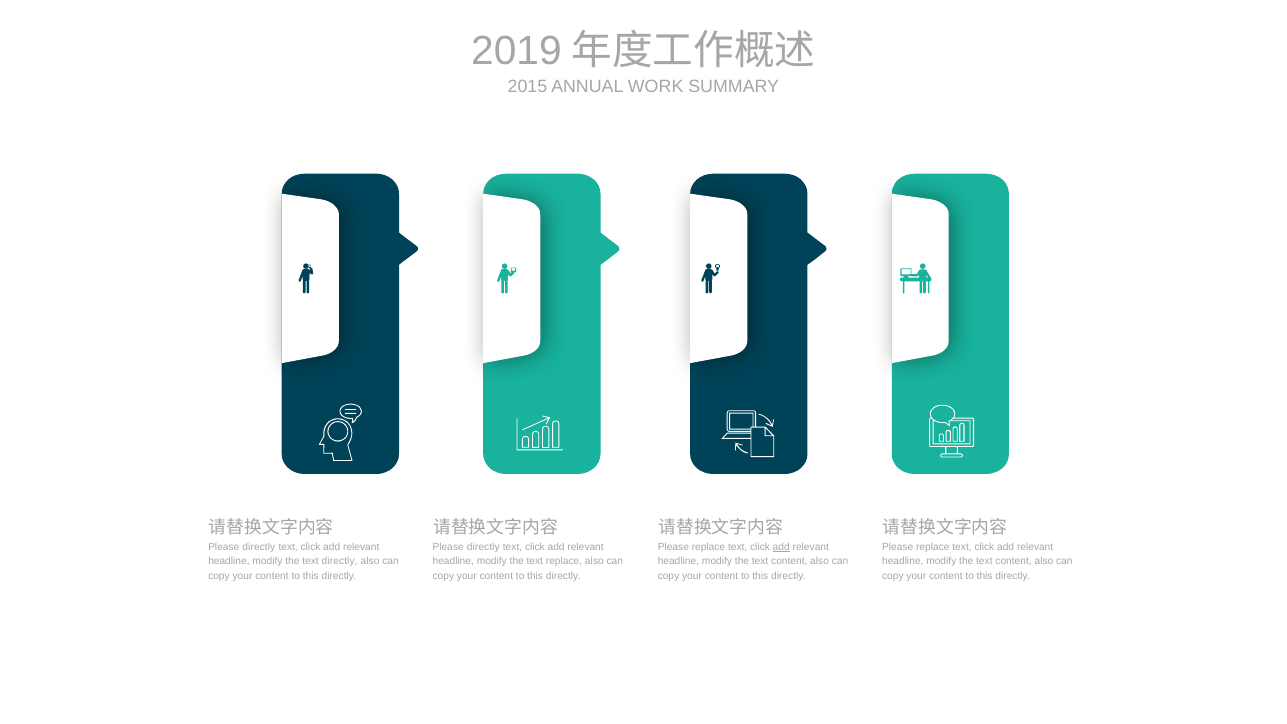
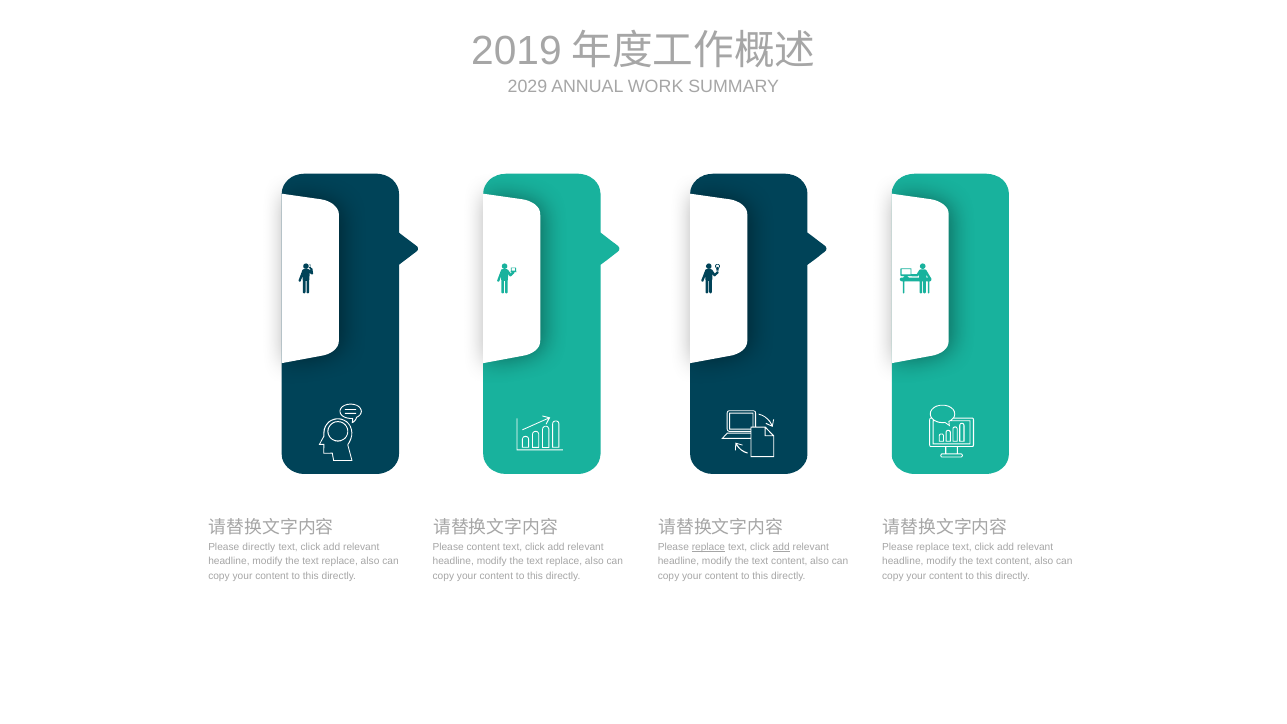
2015: 2015 -> 2029
directly at (483, 547): directly -> content
replace at (708, 547) underline: none -> present
directly at (340, 561): directly -> replace
